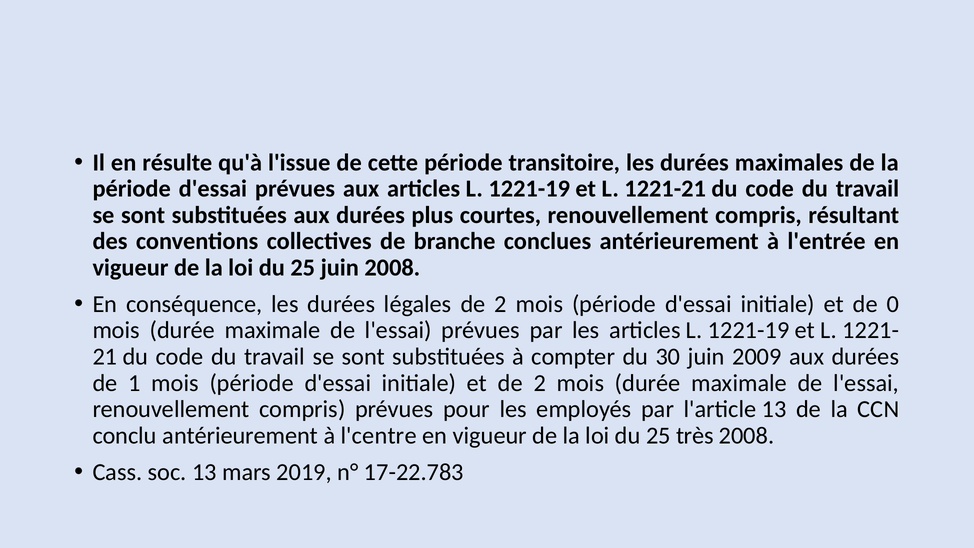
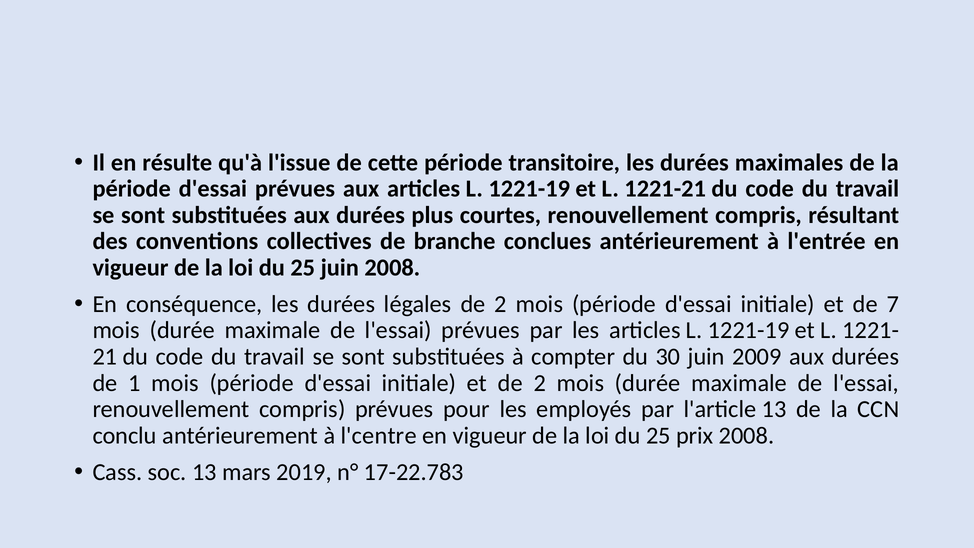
0: 0 -> 7
très: très -> prix
